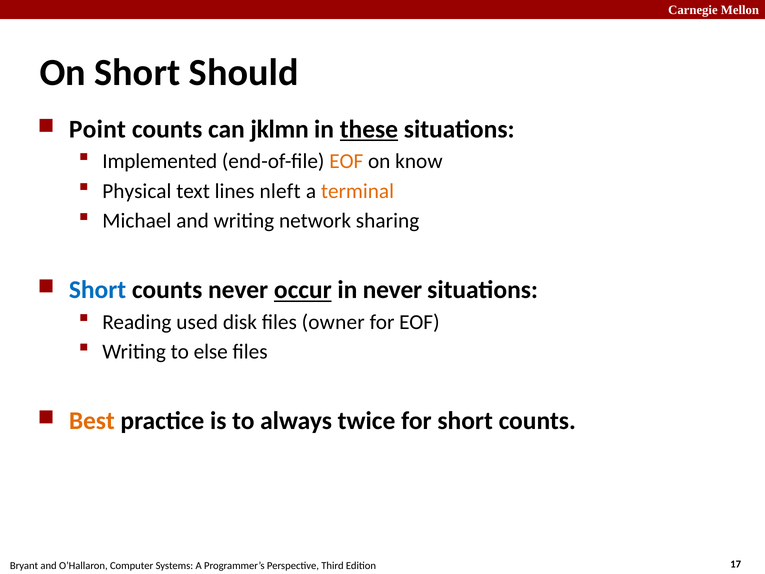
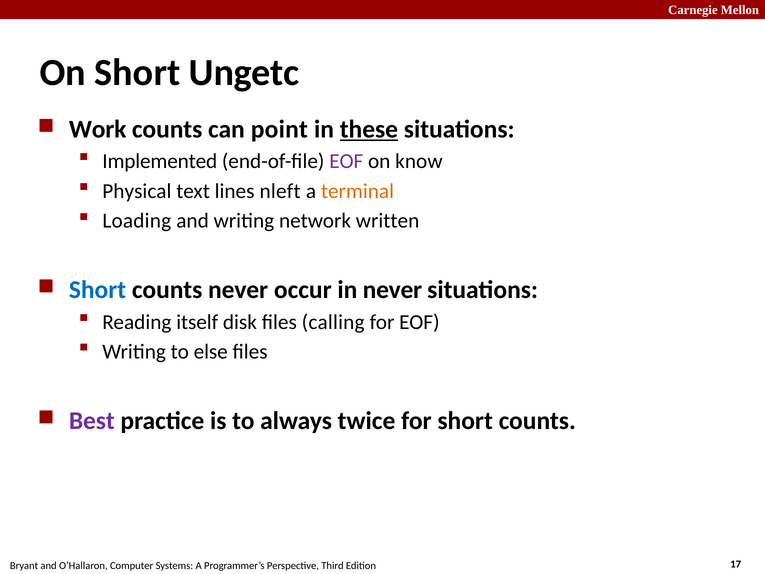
Should: Should -> Ungetc
Point: Point -> Work
jklmn: jklmn -> point
EOF at (346, 161) colour: orange -> purple
Michael: Michael -> Loading
sharing: sharing -> written
occur underline: present -> none
used: used -> itself
owner: owner -> calling
Best colour: orange -> purple
